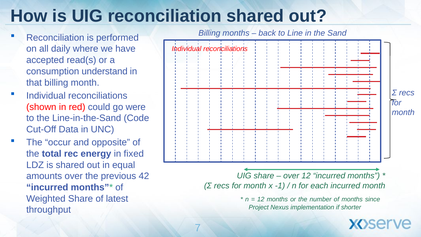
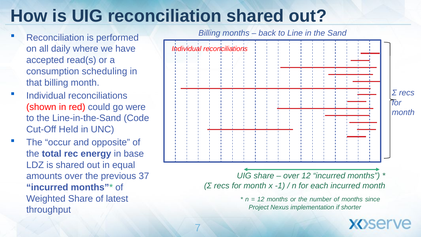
understand: understand -> scheduling
Data: Data -> Held
fixed: fixed -> base
42: 42 -> 37
